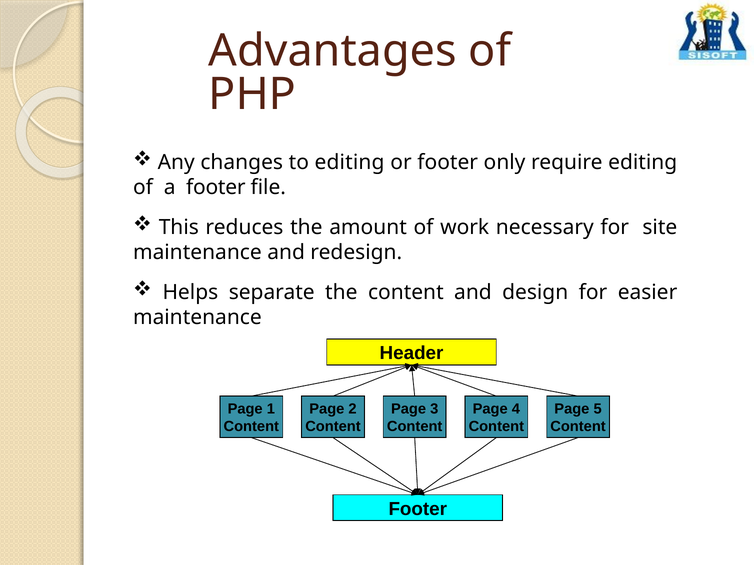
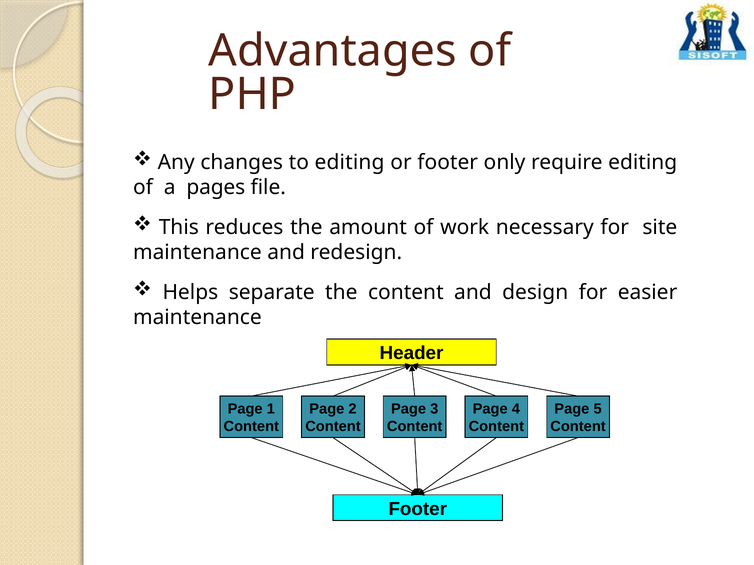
a footer: footer -> pages
